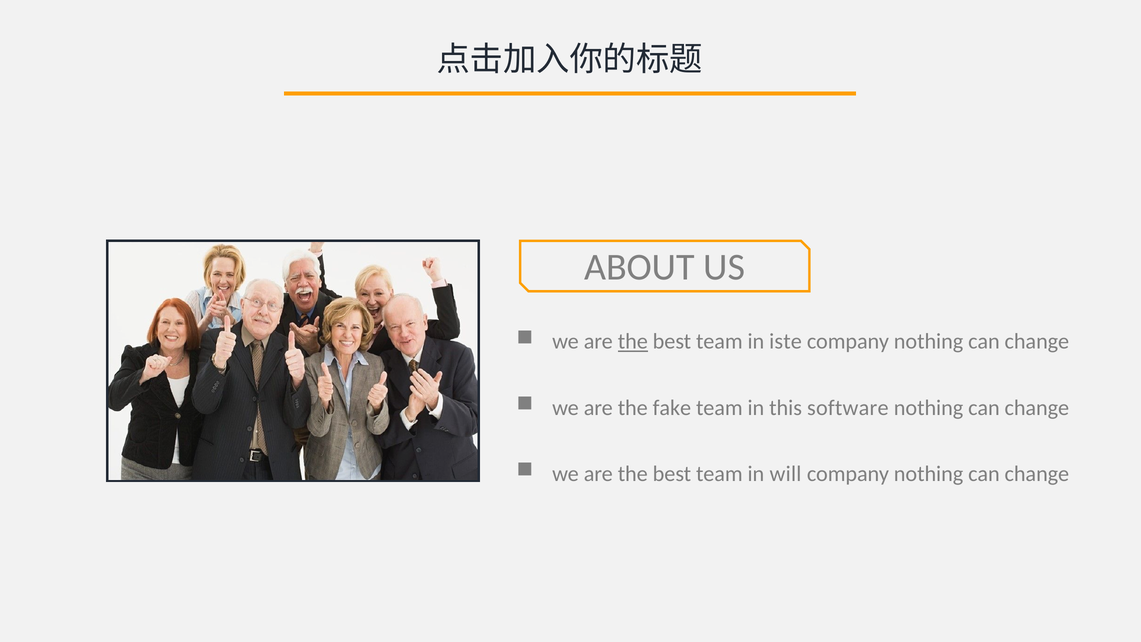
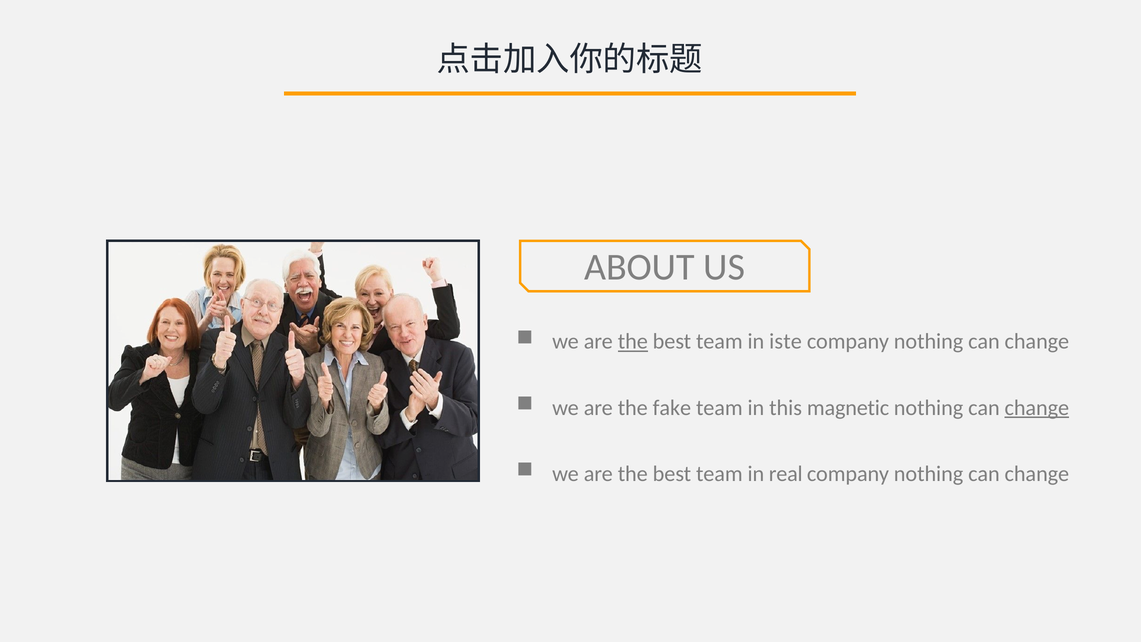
software: software -> magnetic
change at (1037, 408) underline: none -> present
will: will -> real
